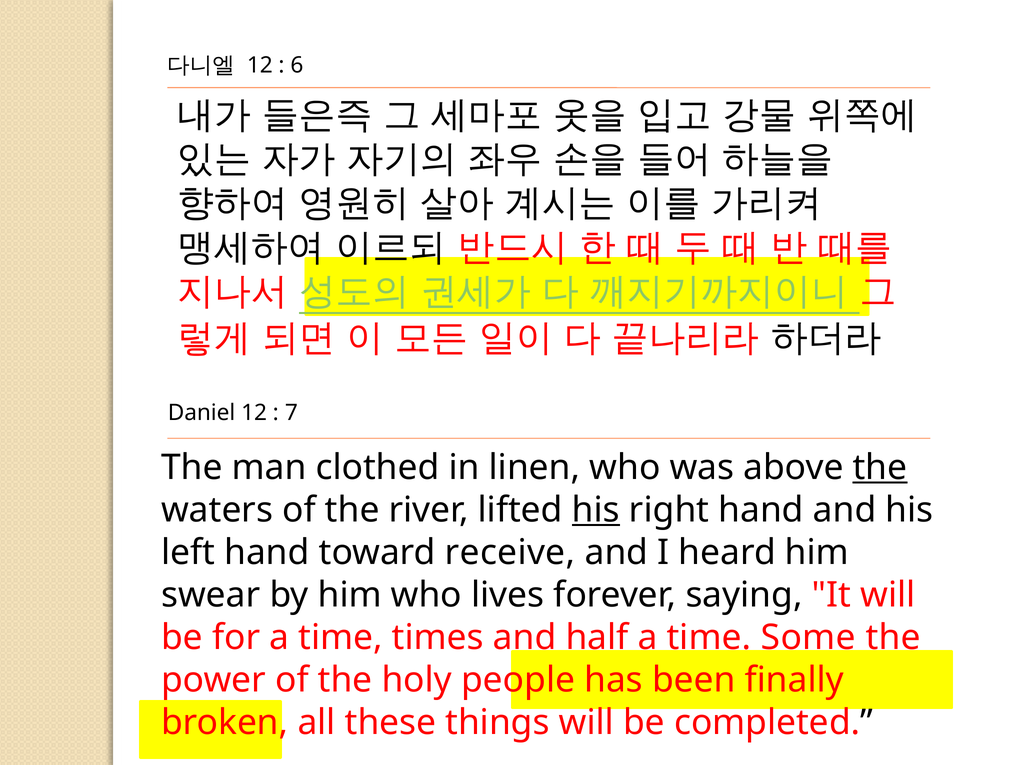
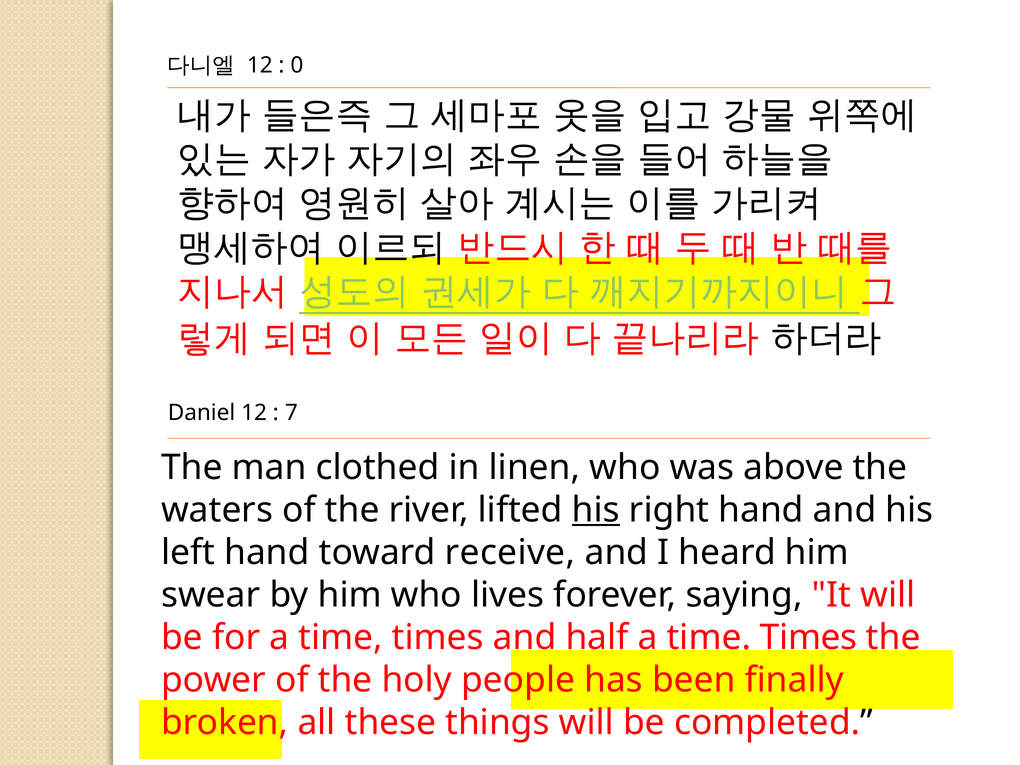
6: 6 -> 0
the at (880, 467) underline: present -> none
half a time Some: Some -> Times
